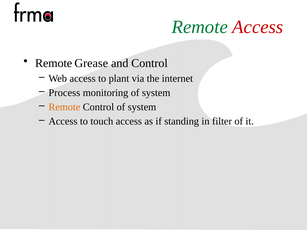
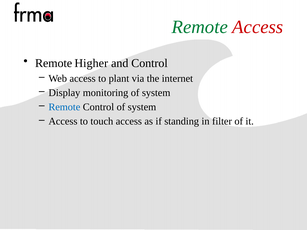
Grease: Grease -> Higher
Process: Process -> Display
Remote at (64, 107) colour: orange -> blue
